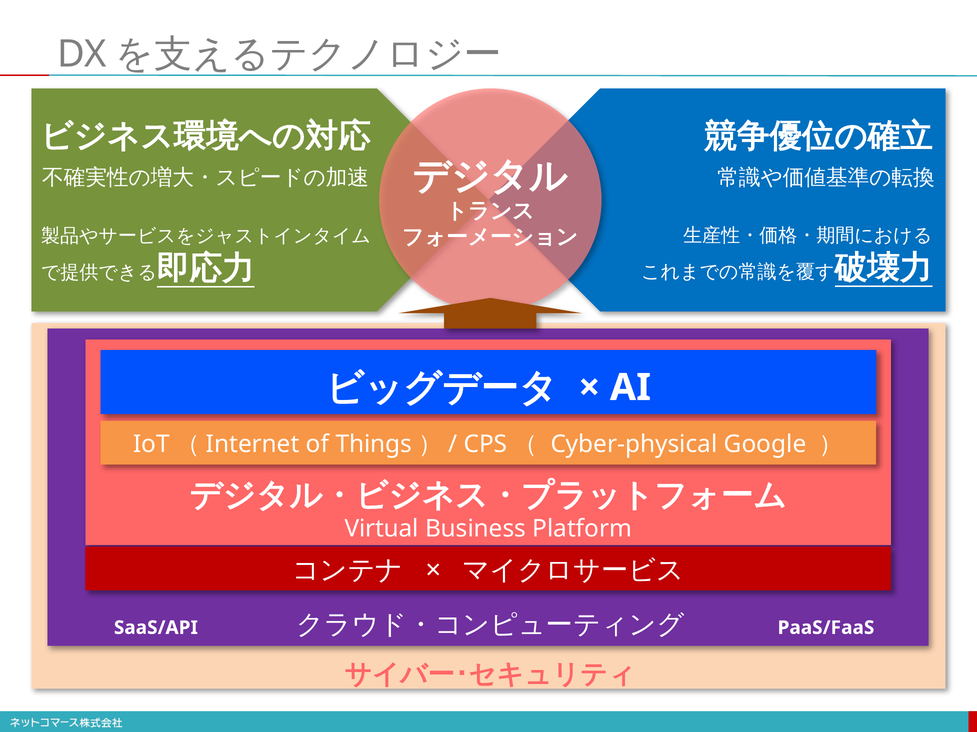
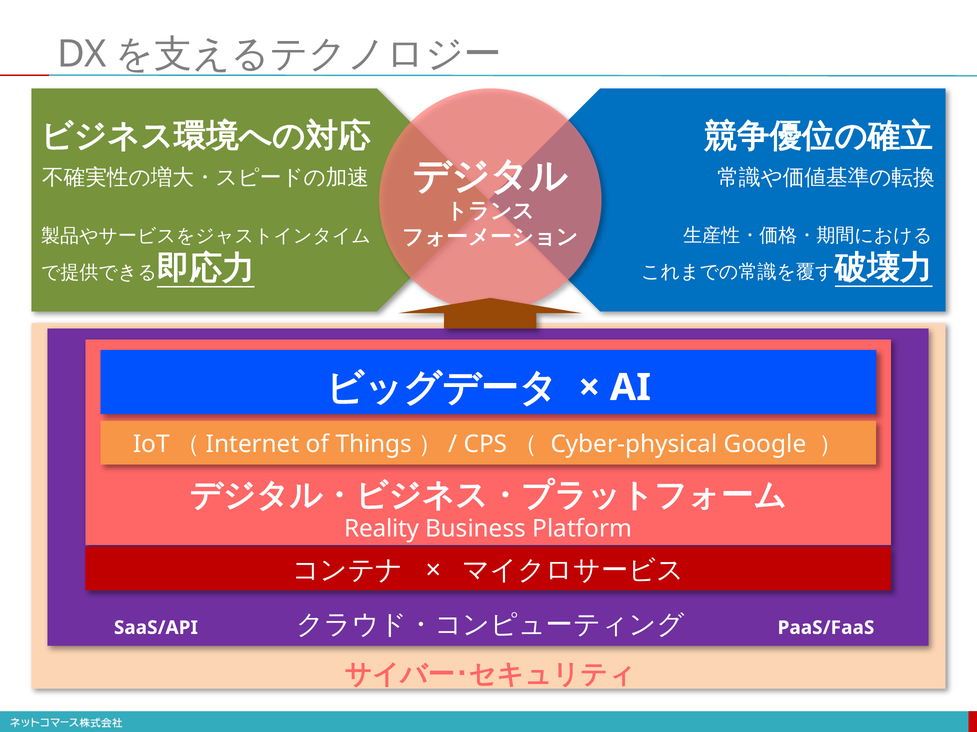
Virtual: Virtual -> Reality
